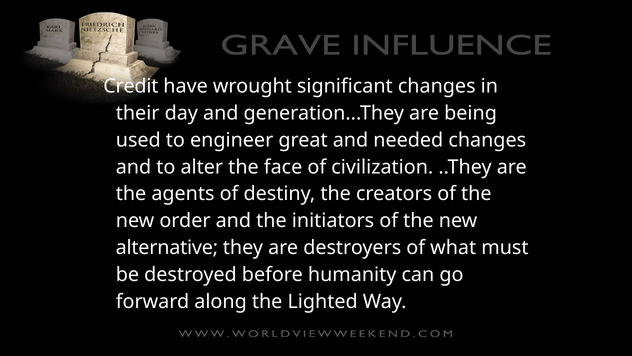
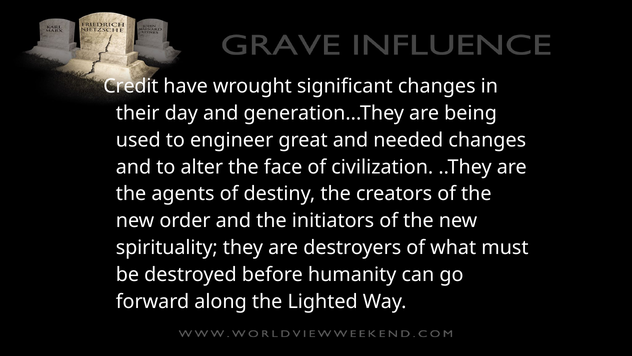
alternative: alternative -> spirituality
